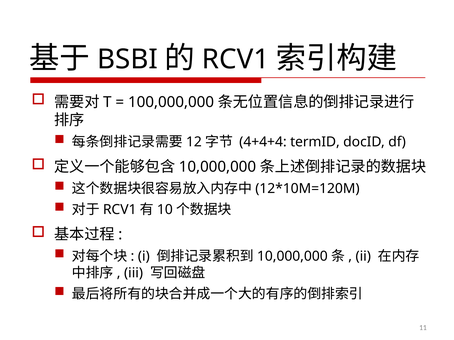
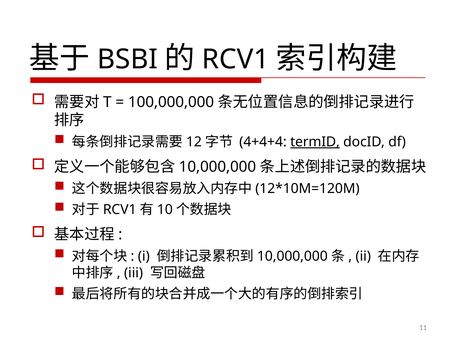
termID underline: none -> present
